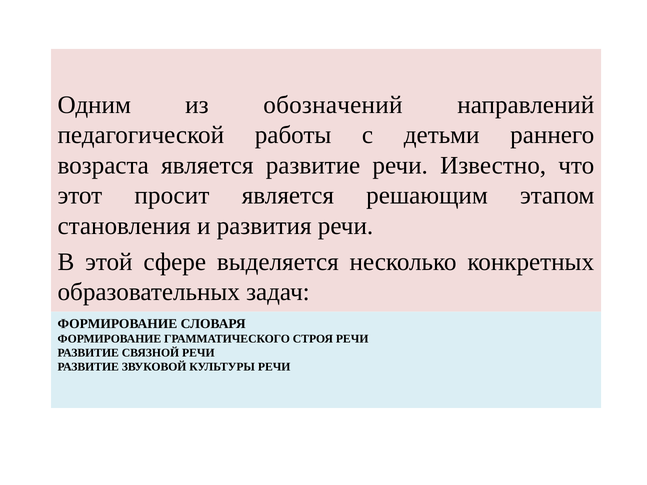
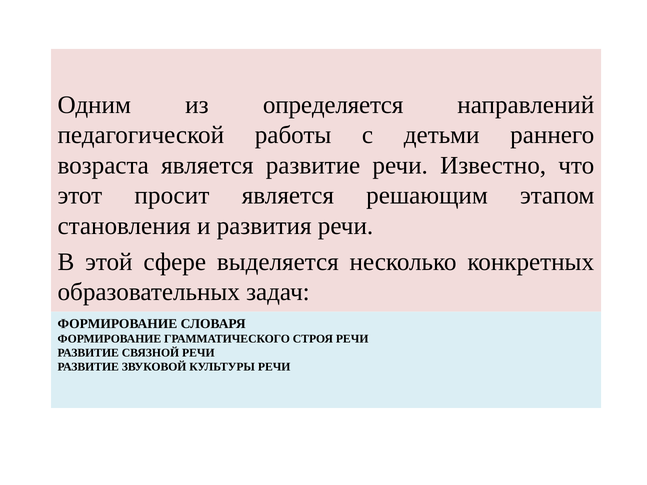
обозначений: обозначений -> определяется
